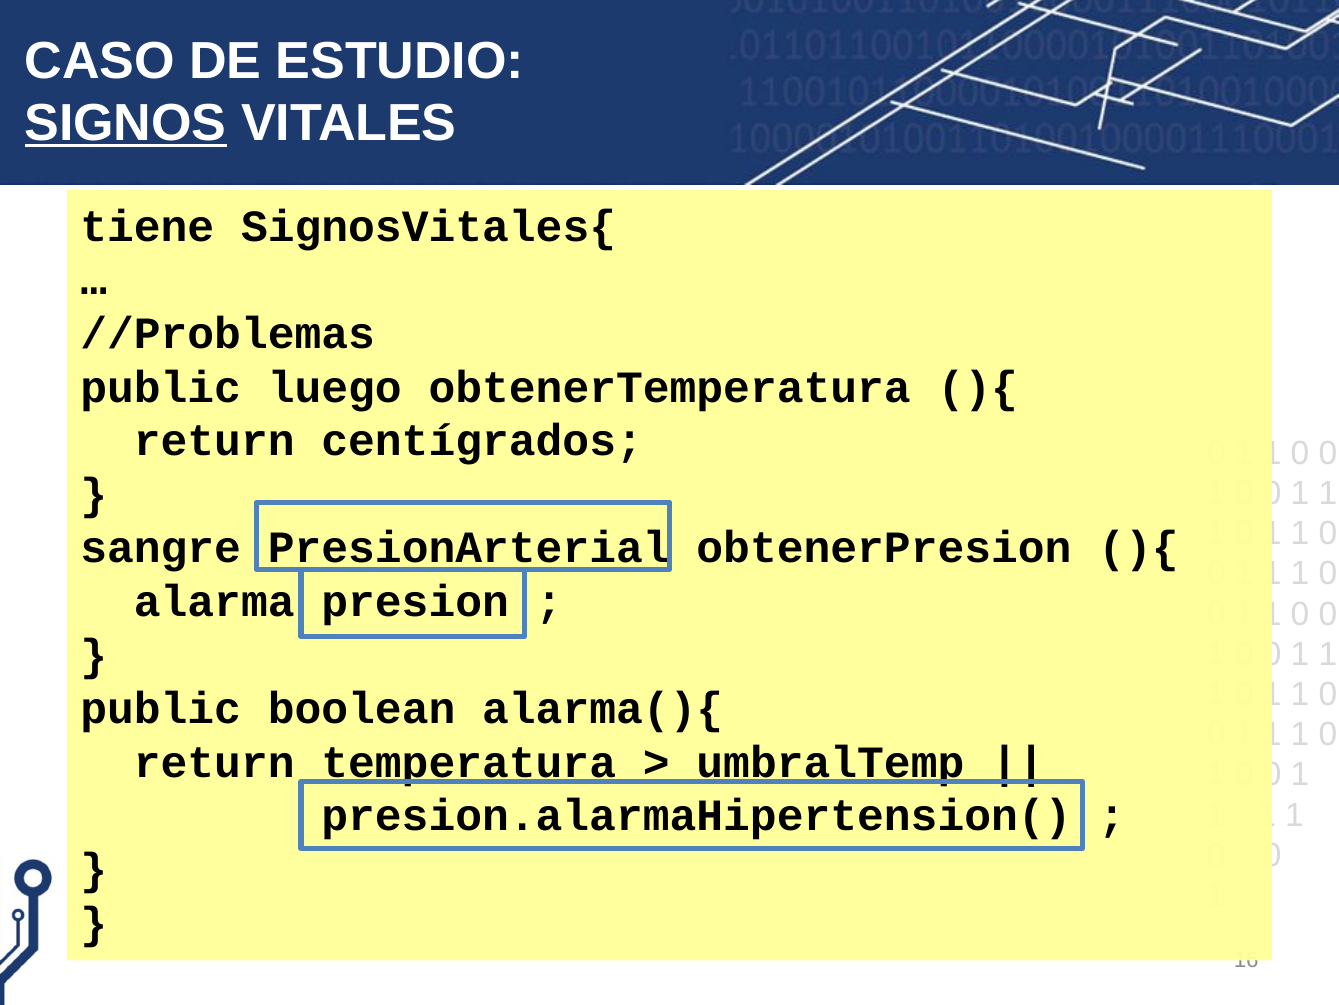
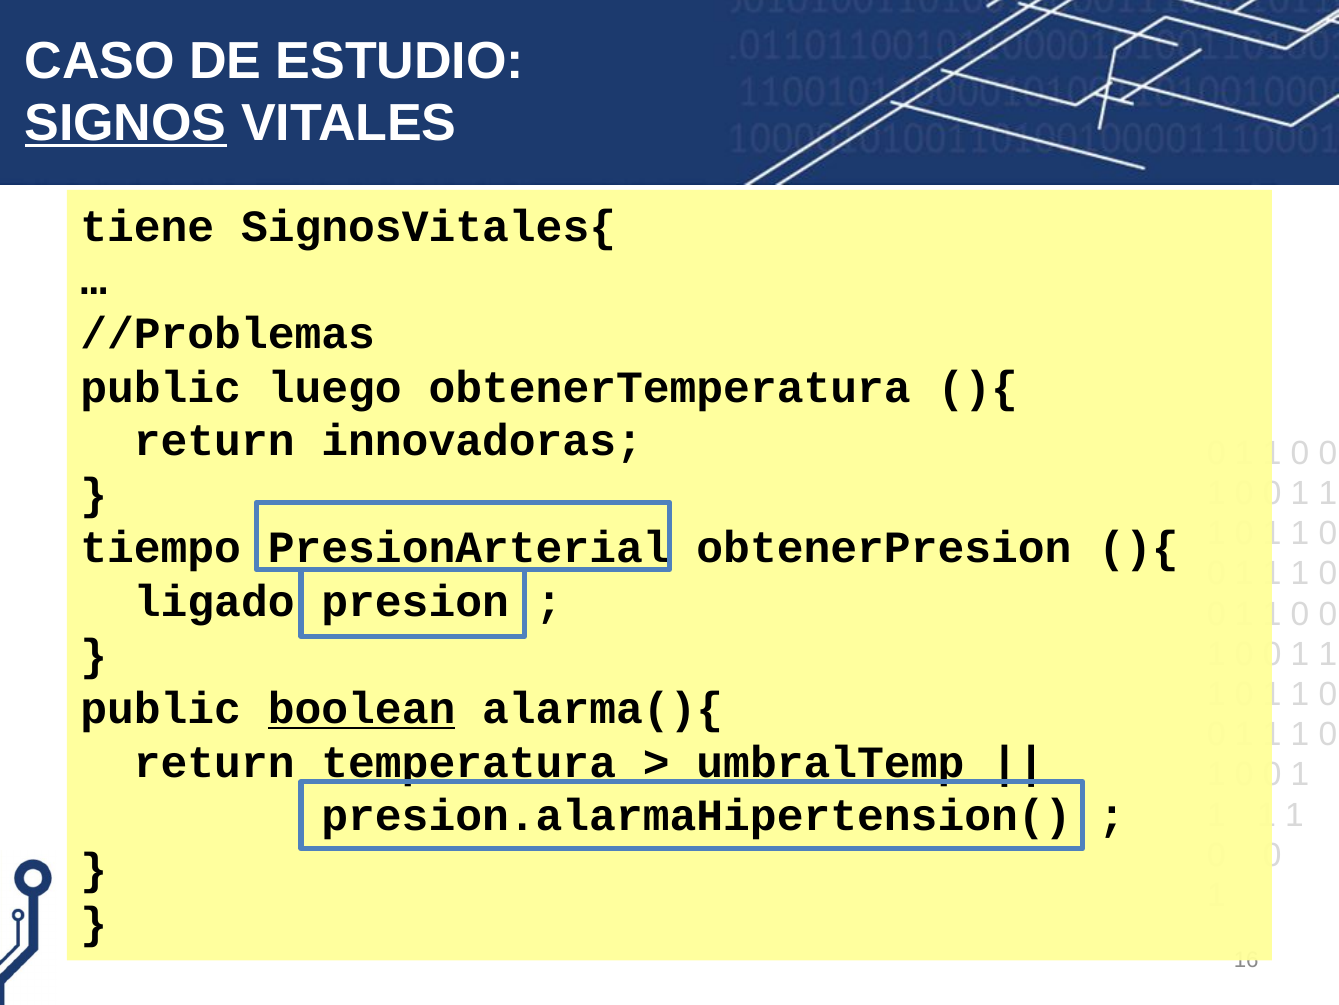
centígrados: centígrados -> innovadoras
sangre: sangre -> tiempo
alarma: alarma -> ligado
boolean underline: none -> present
